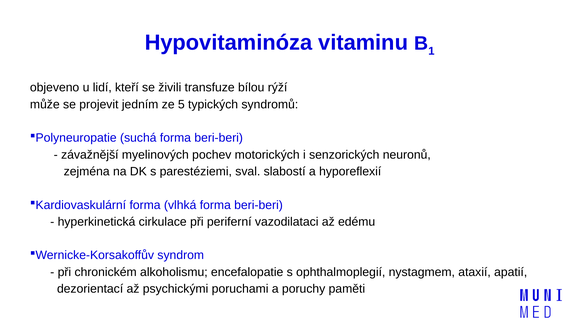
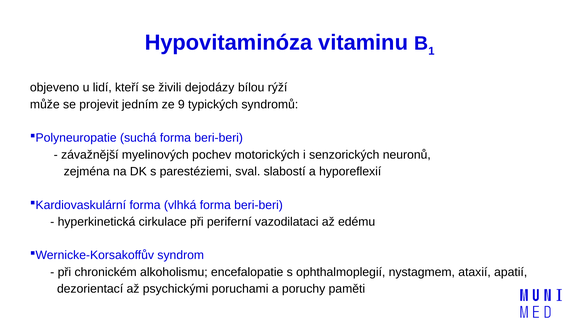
transfuze: transfuze -> dejodázy
5: 5 -> 9
